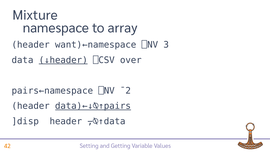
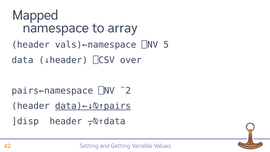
Mixture: Mixture -> Mapped
want)←namespace: want)←namespace -> vals)←namespace
3: 3 -> 5
↓header underline: present -> none
